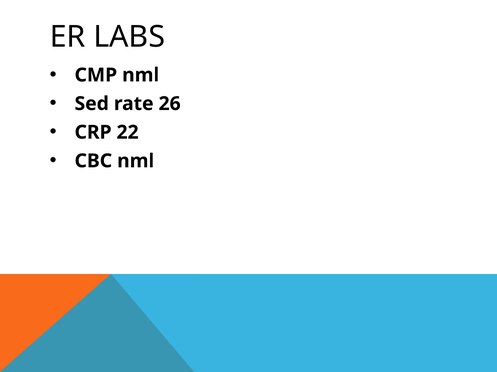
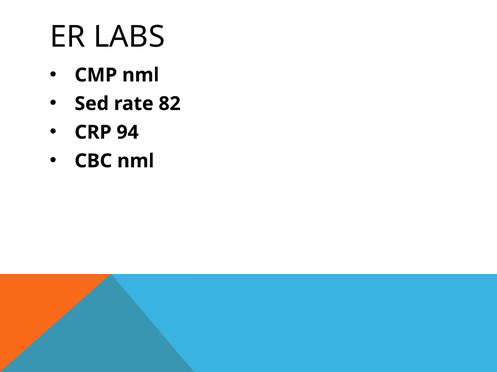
26: 26 -> 82
22: 22 -> 94
